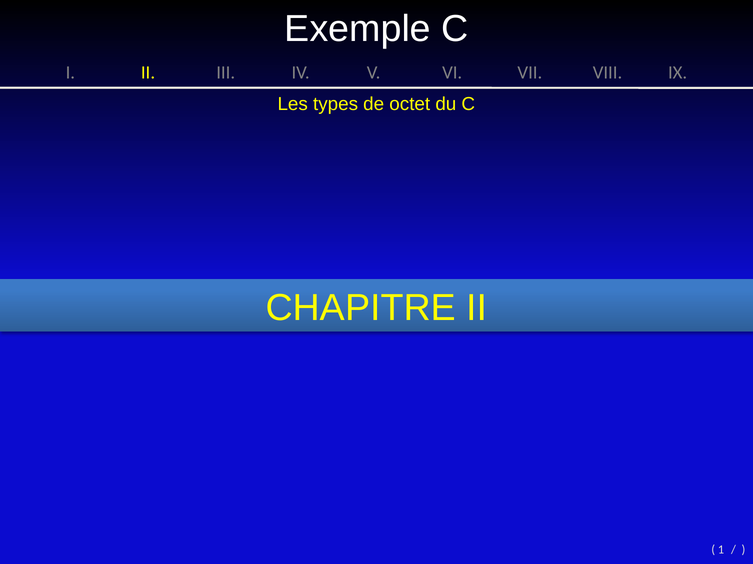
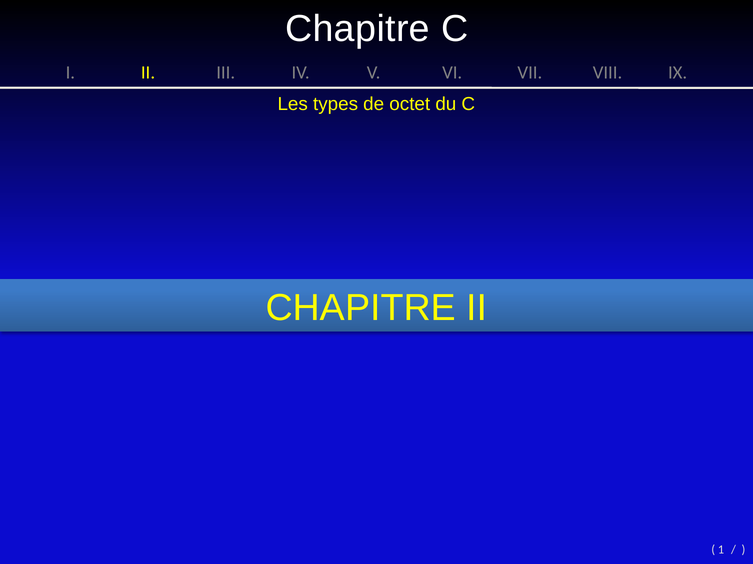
Exemple at (358, 29): Exemple -> Chapitre
